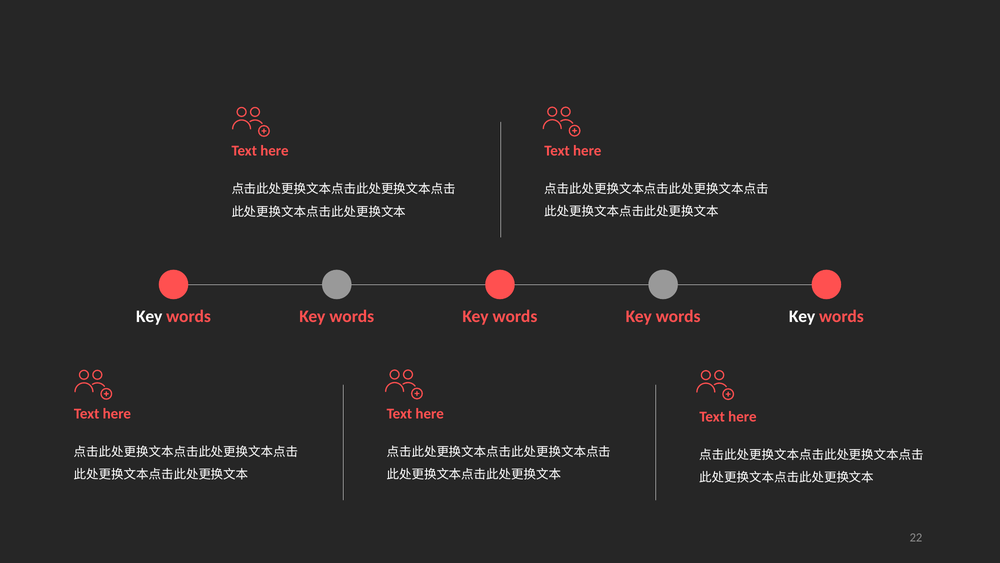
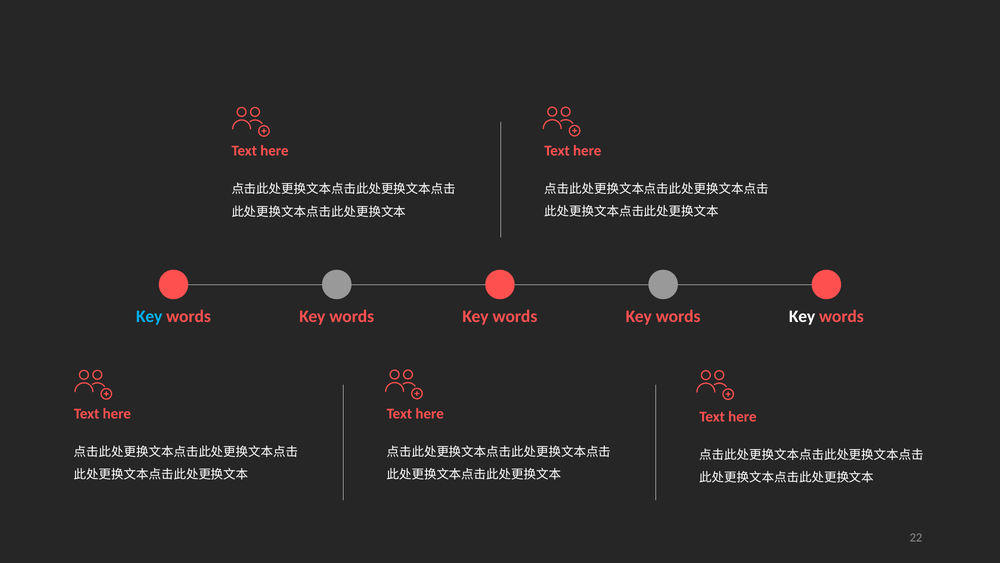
Key at (149, 316) colour: white -> light blue
